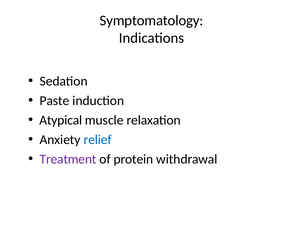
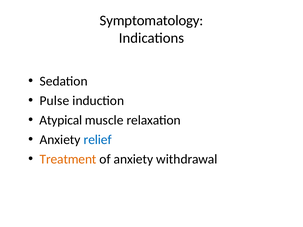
Paste: Paste -> Pulse
Treatment colour: purple -> orange
of protein: protein -> anxiety
